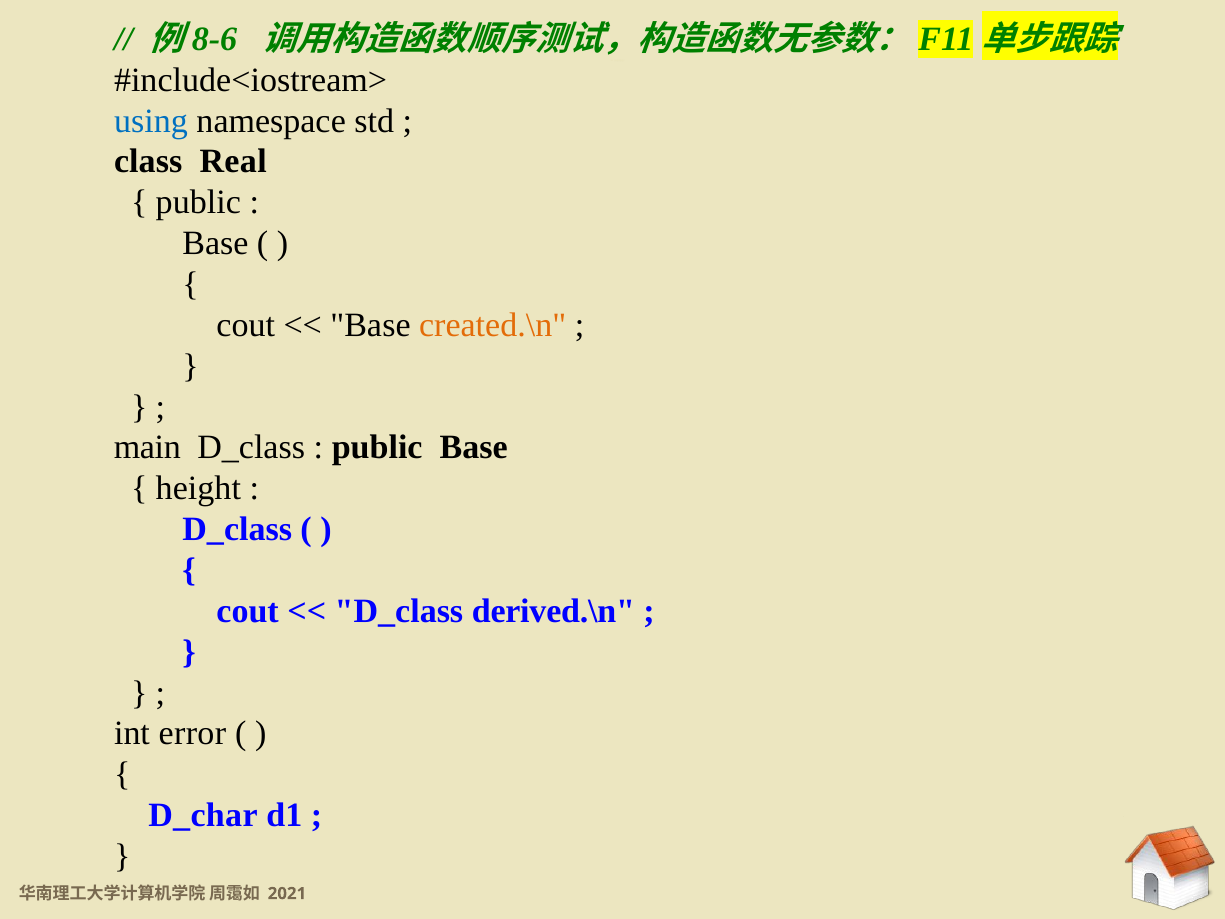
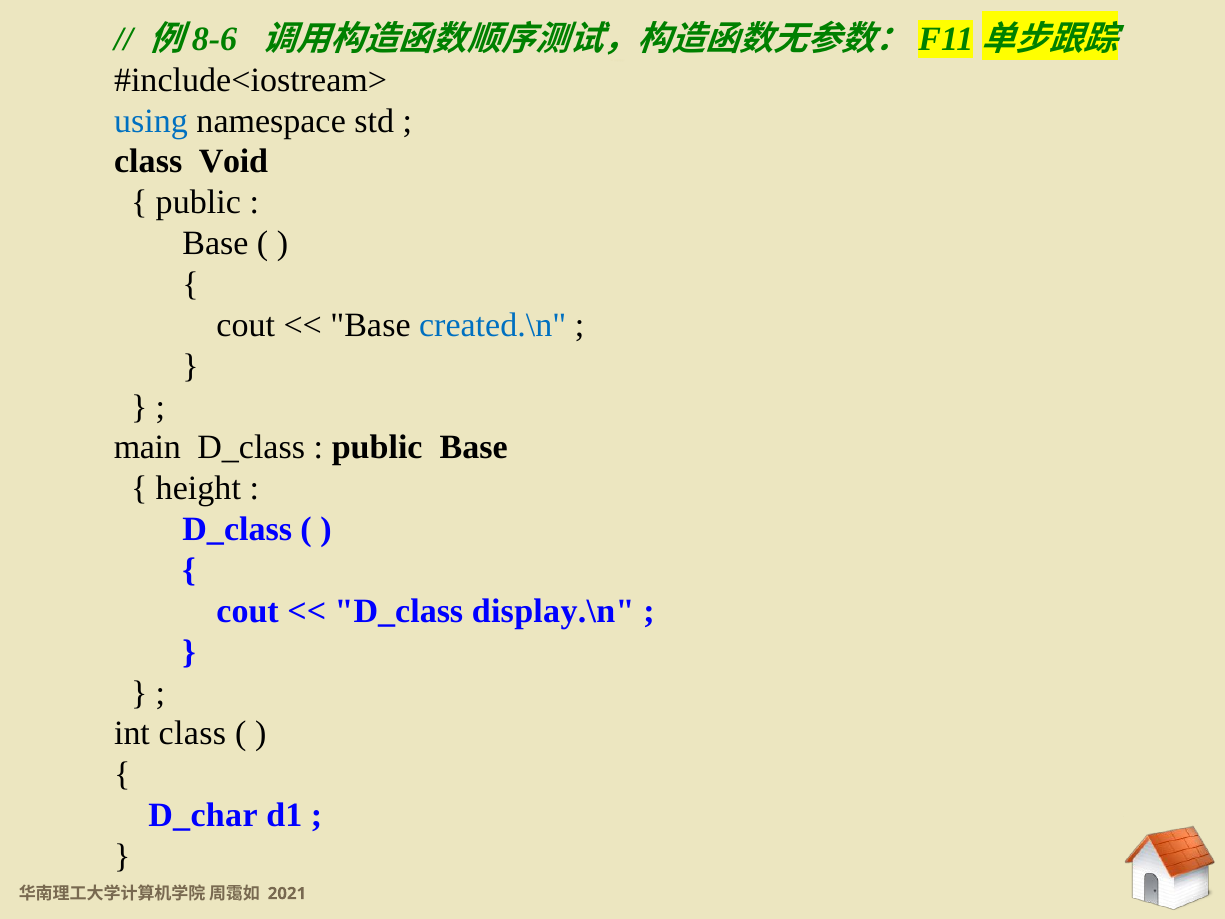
Real: Real -> Void
created.\n colour: orange -> blue
derived.\n: derived.\n -> display.\n
int error: error -> class
